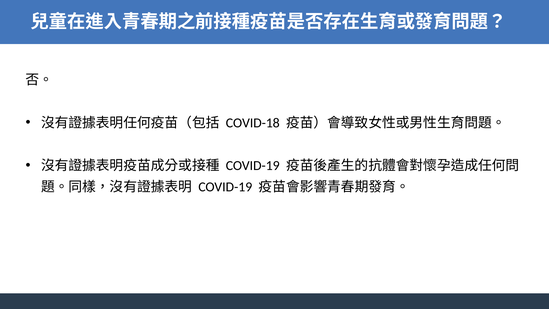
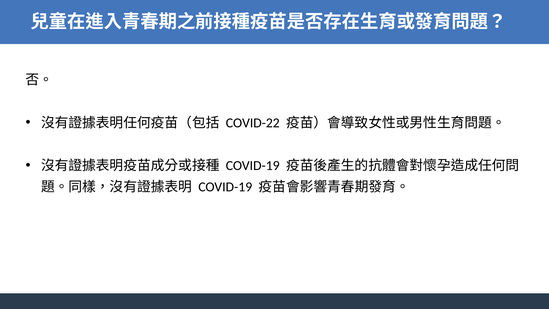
COVID-18: COVID-18 -> COVID-22
